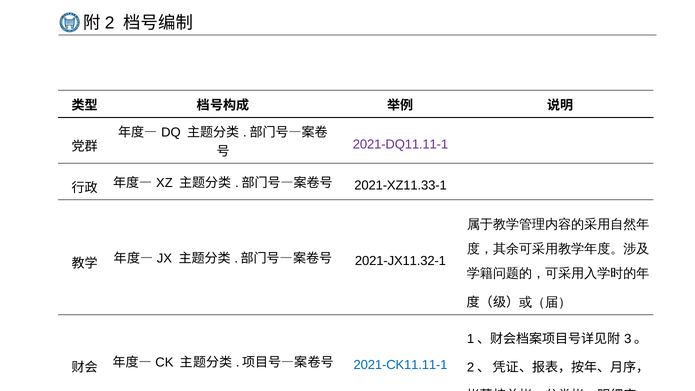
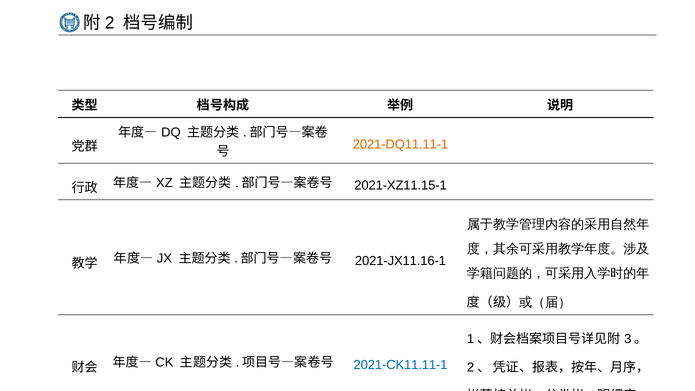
2021-DQ11.11-1 colour: purple -> orange
2021-XZ11.33-1: 2021-XZ11.33-1 -> 2021-XZ11.15-1
2021-JX11.32-1: 2021-JX11.32-1 -> 2021-JX11.16-1
